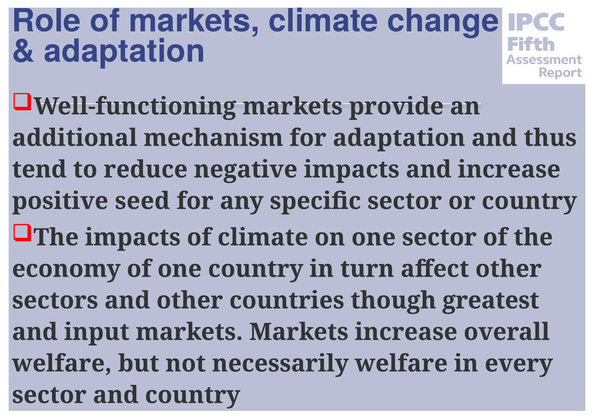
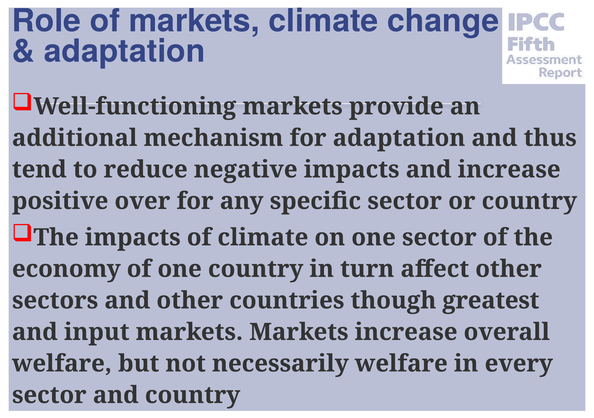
seed: seed -> over
